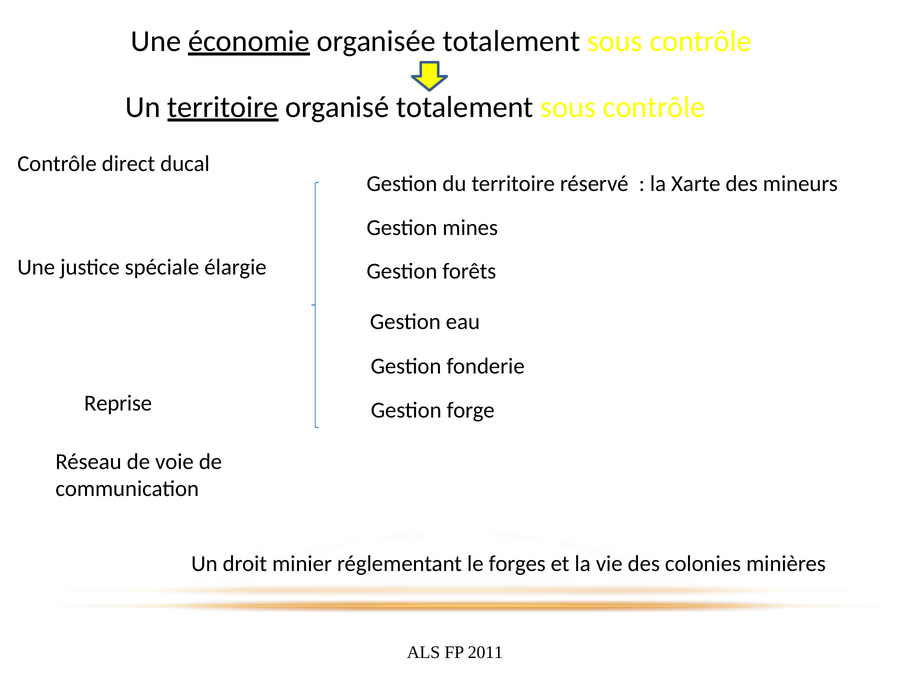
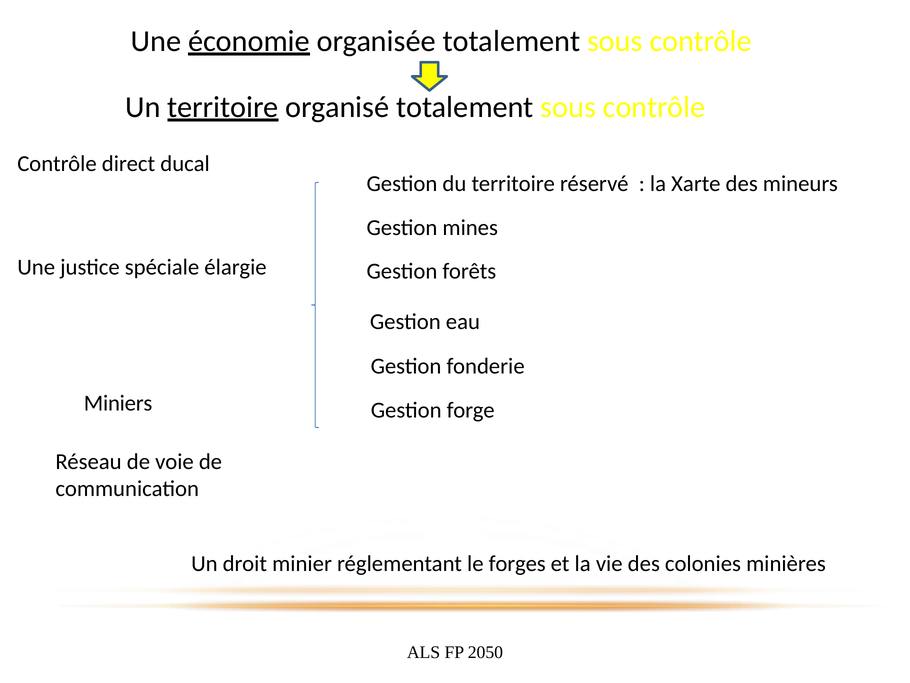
Reprise: Reprise -> Miniers
2011: 2011 -> 2050
